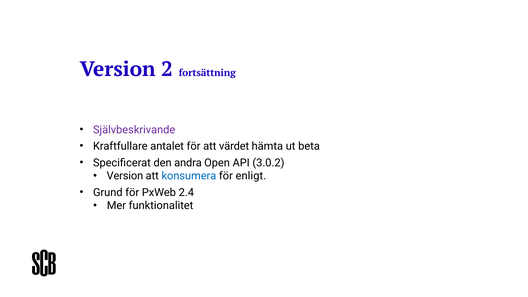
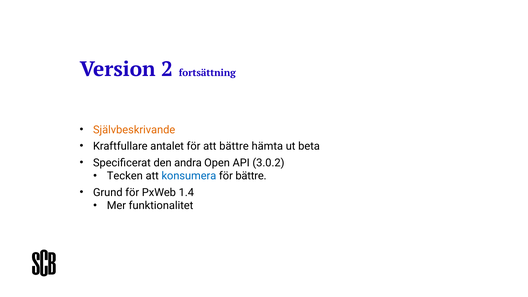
Självbeskrivande colour: purple -> orange
att värdet: värdet -> bättre
Version at (125, 176): Version -> Tecken
för enligt: enligt -> bättre
2.4: 2.4 -> 1.4
